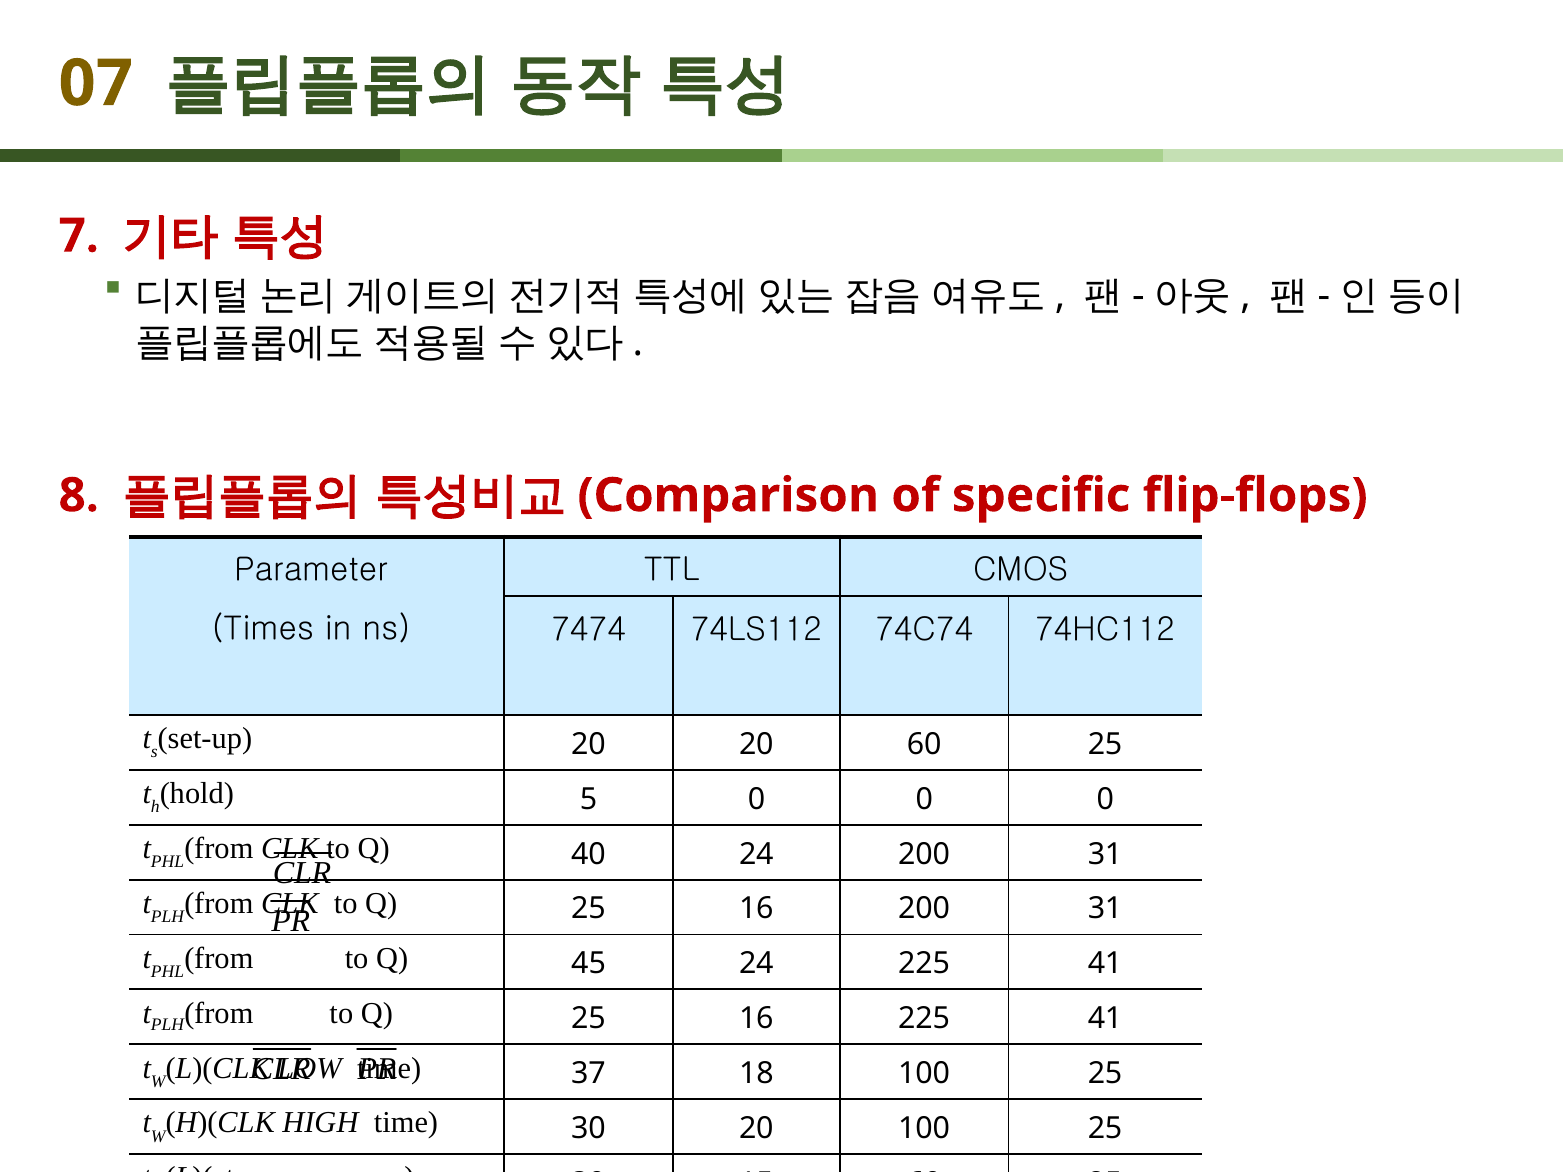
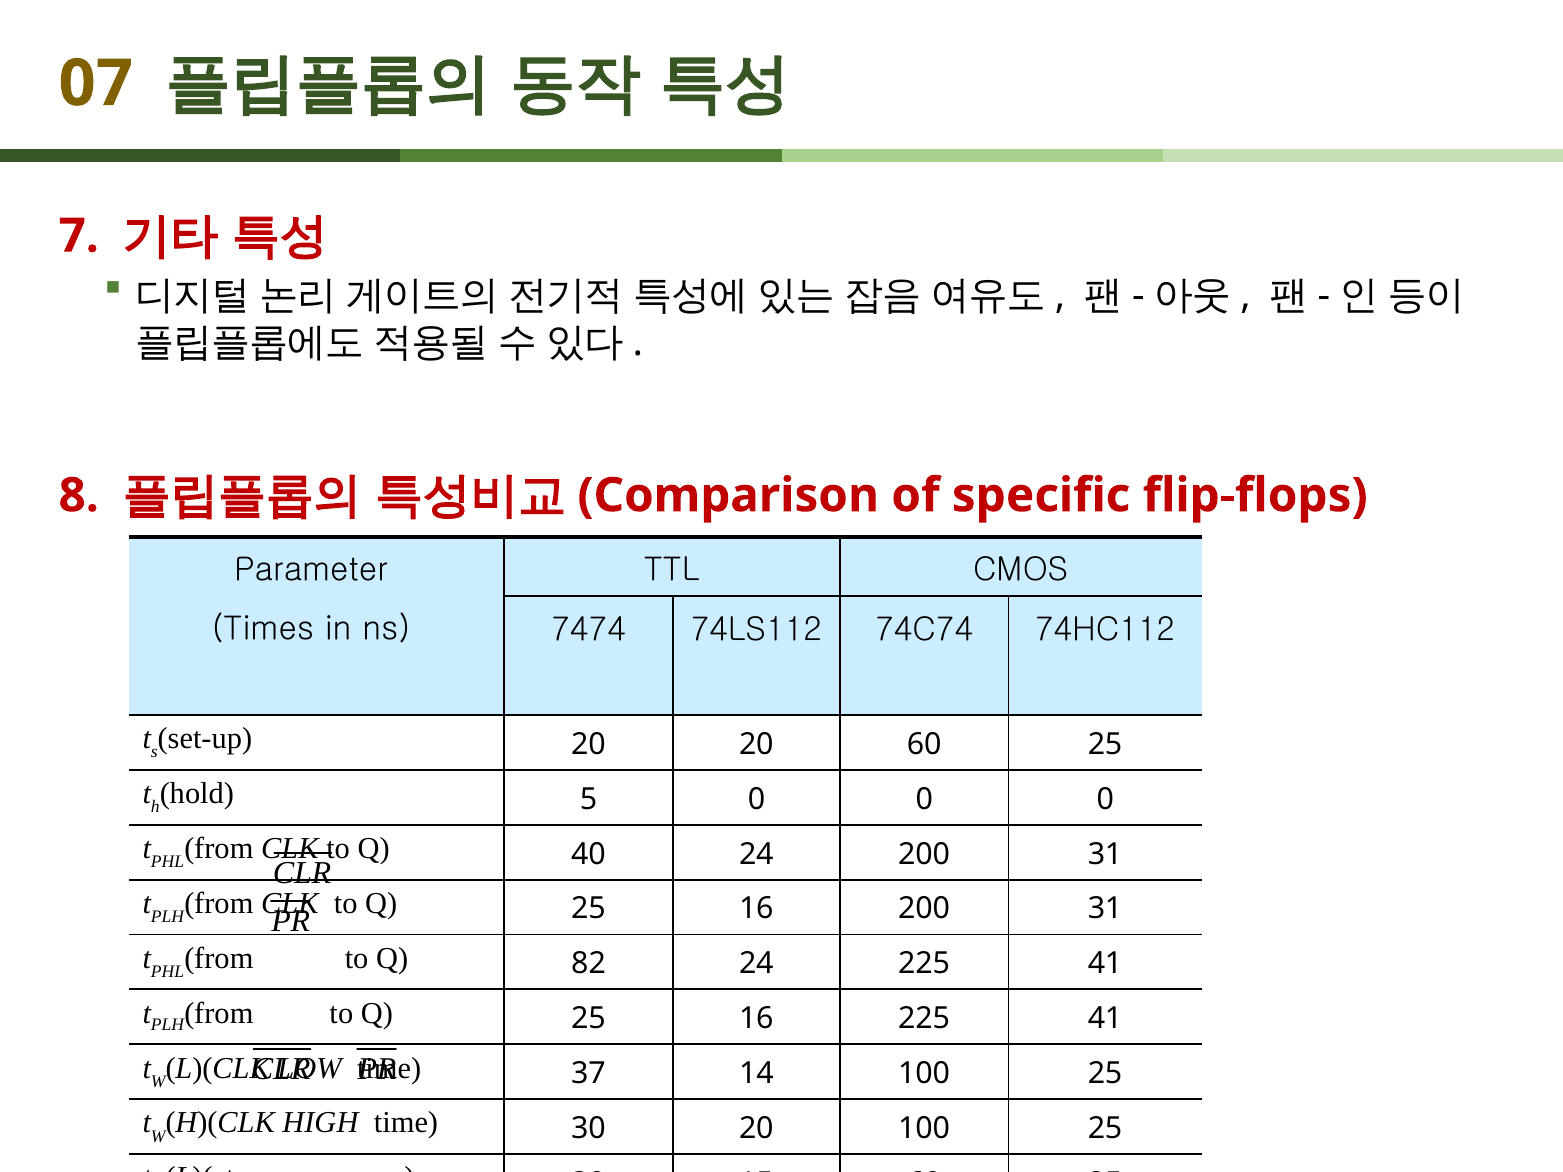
45: 45 -> 82
18: 18 -> 14
